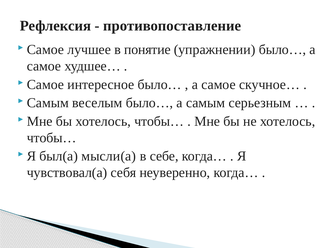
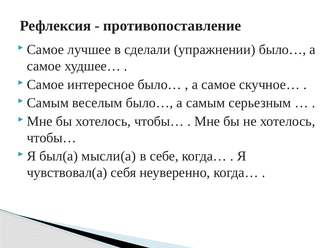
понятие: понятие -> сделали
